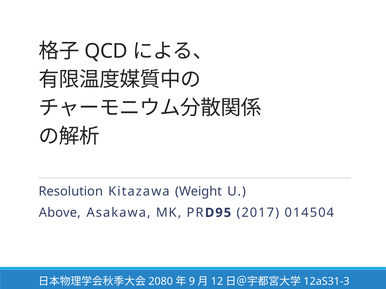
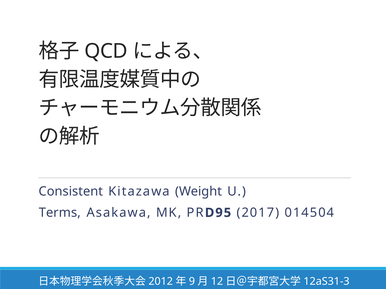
Resolution: Resolution -> Consistent
Above: Above -> Terms
2080: 2080 -> 2012
